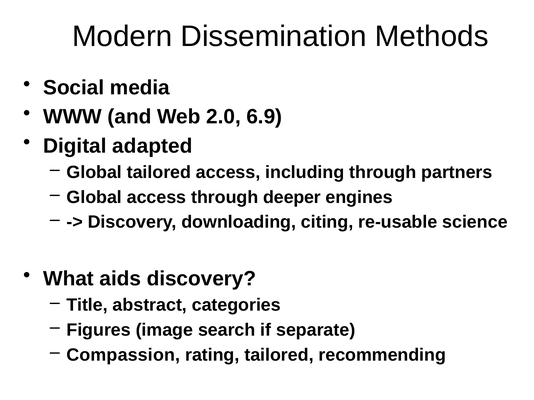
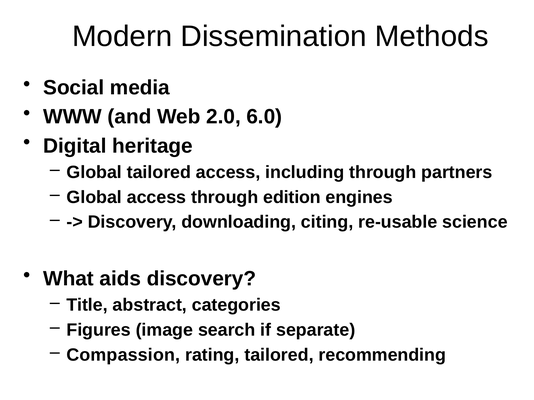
6.9: 6.9 -> 6.0
adapted: adapted -> heritage
deeper: deeper -> edition
